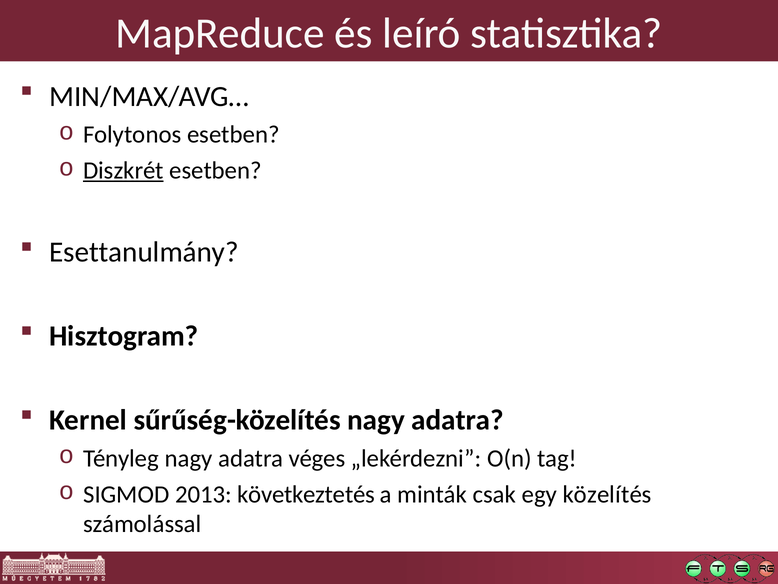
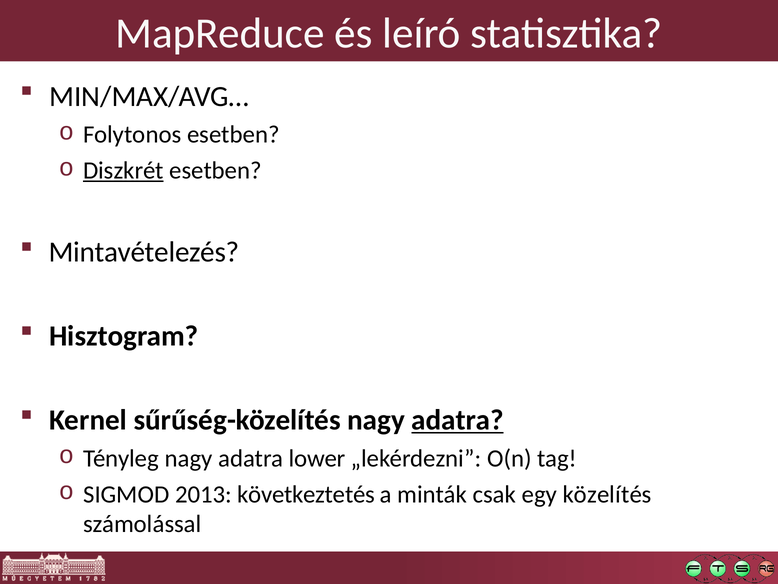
Esettanulmány: Esettanulmány -> Mintavételezés
adatra at (458, 420) underline: none -> present
véges: véges -> lower
